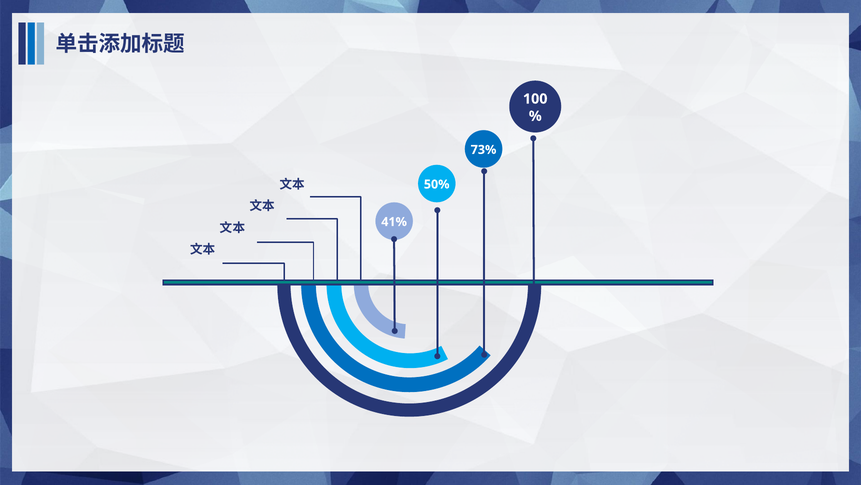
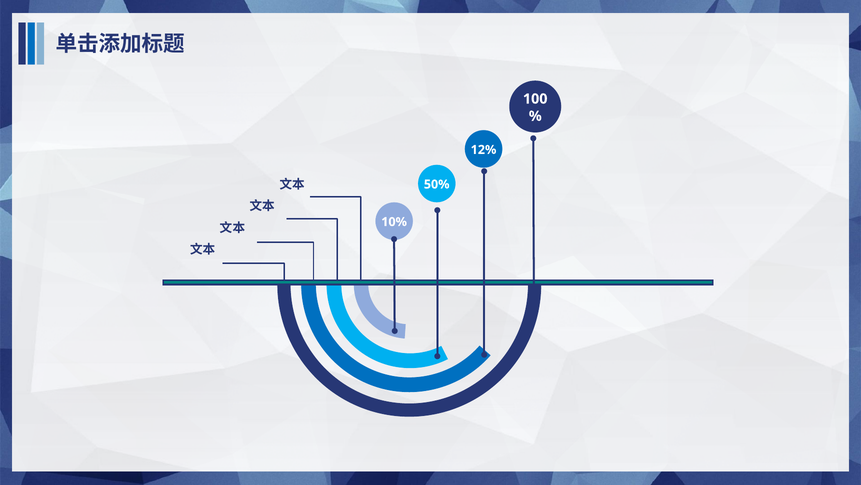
73%: 73% -> 12%
41%: 41% -> 10%
